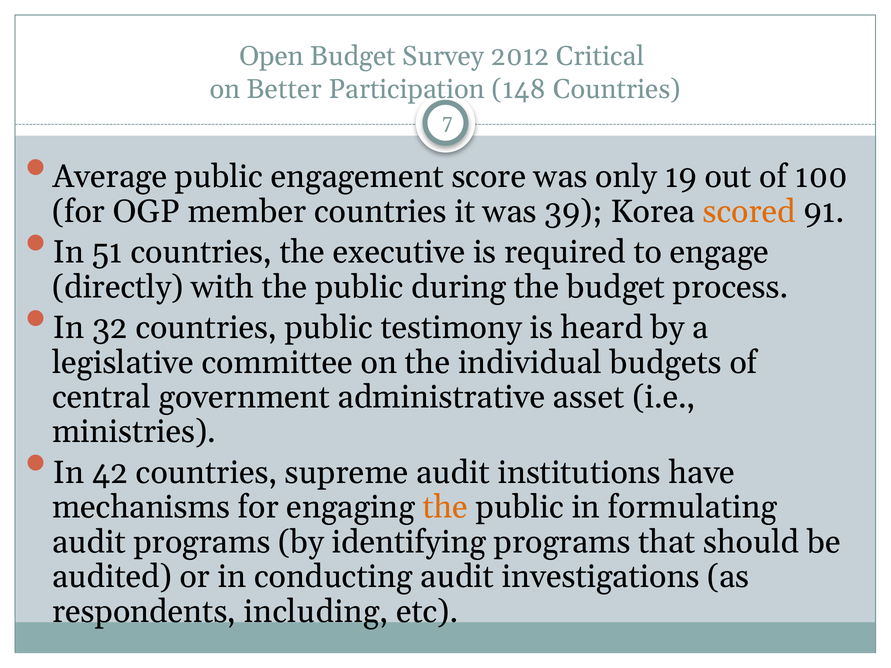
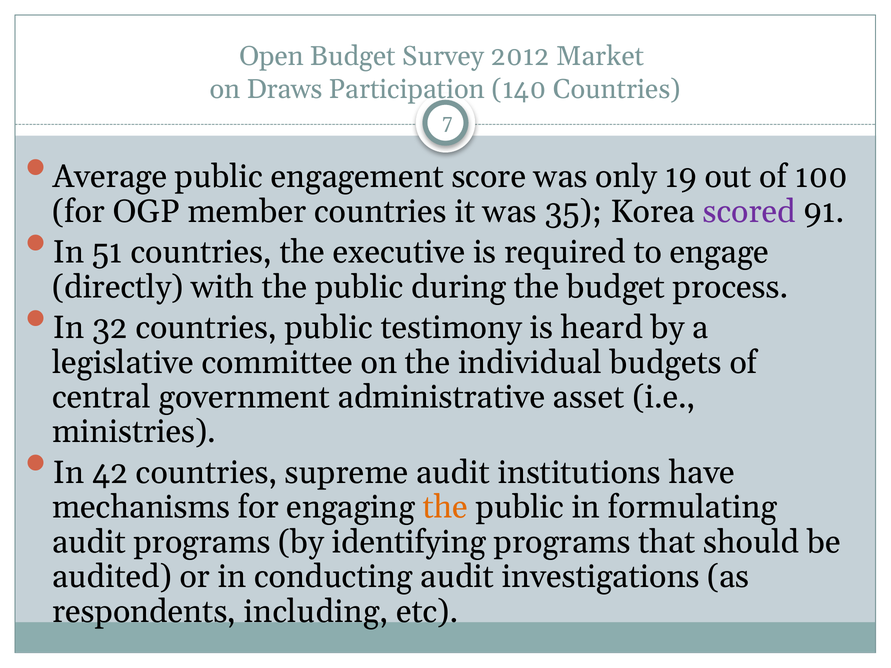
Critical: Critical -> Market
Better: Better -> Draws
148: 148 -> 140
39: 39 -> 35
scored colour: orange -> purple
